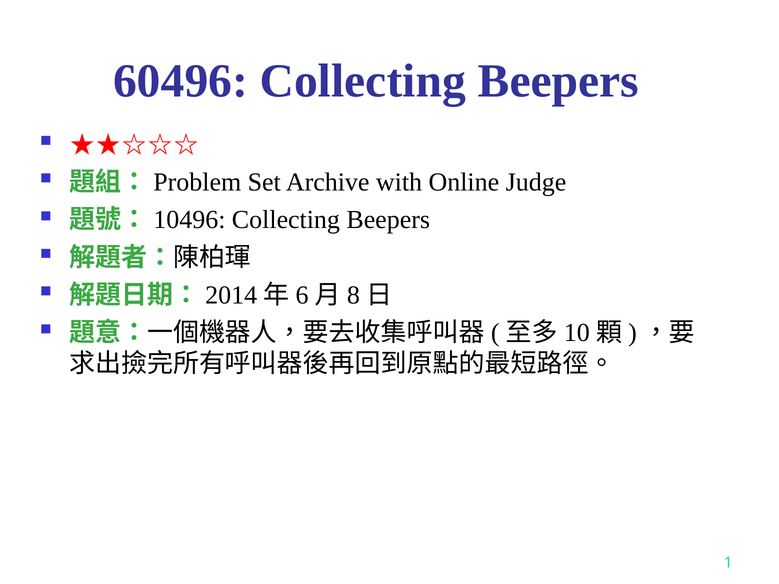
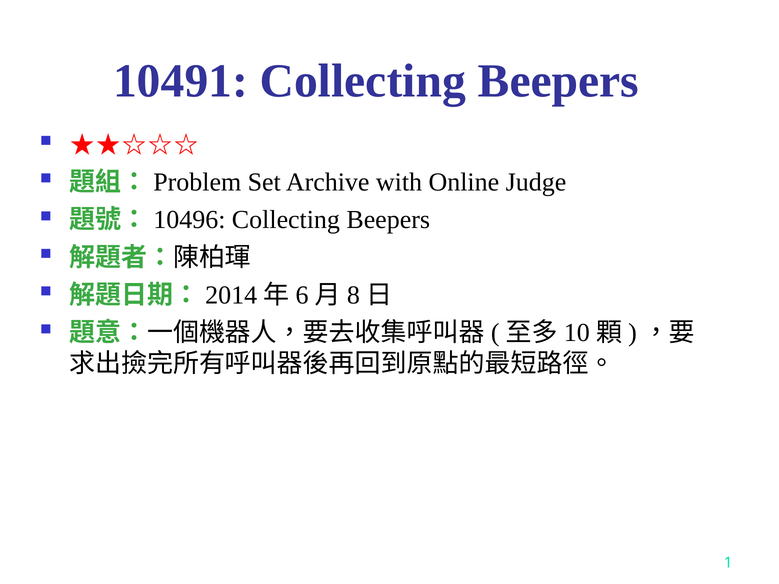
60496: 60496 -> 10491
